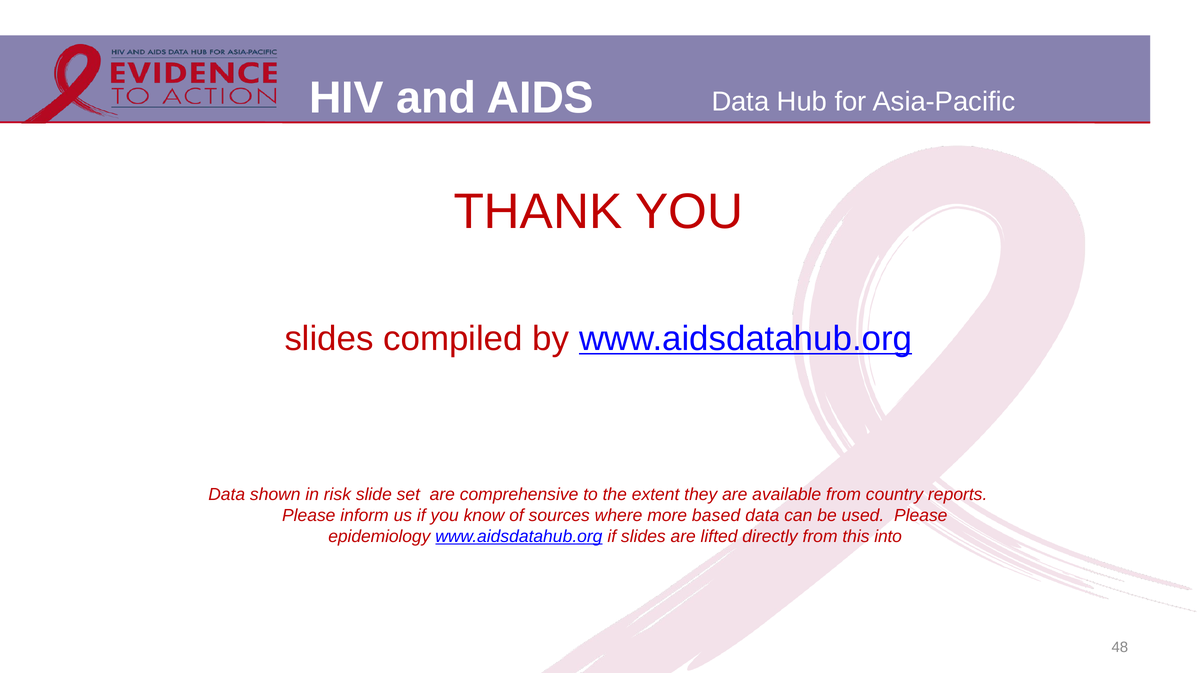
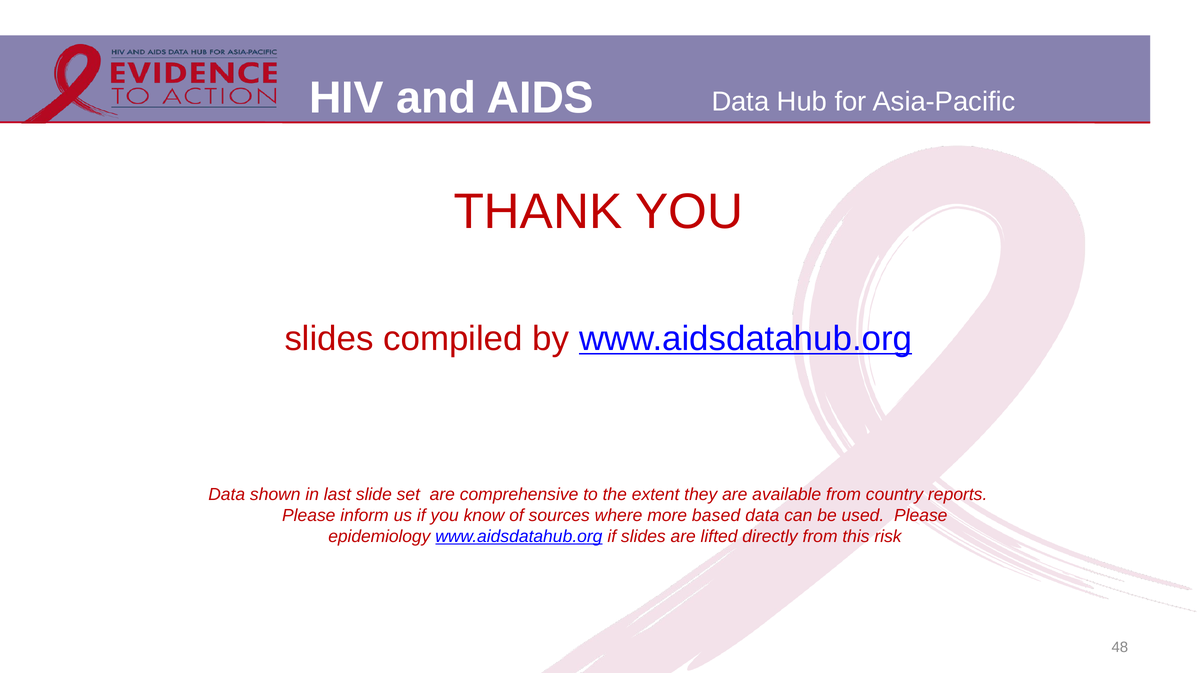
risk: risk -> last
into: into -> risk
